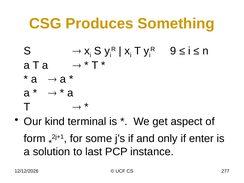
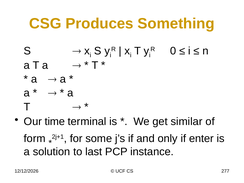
9: 9 -> 0
kind: kind -> time
aspect: aspect -> similar
